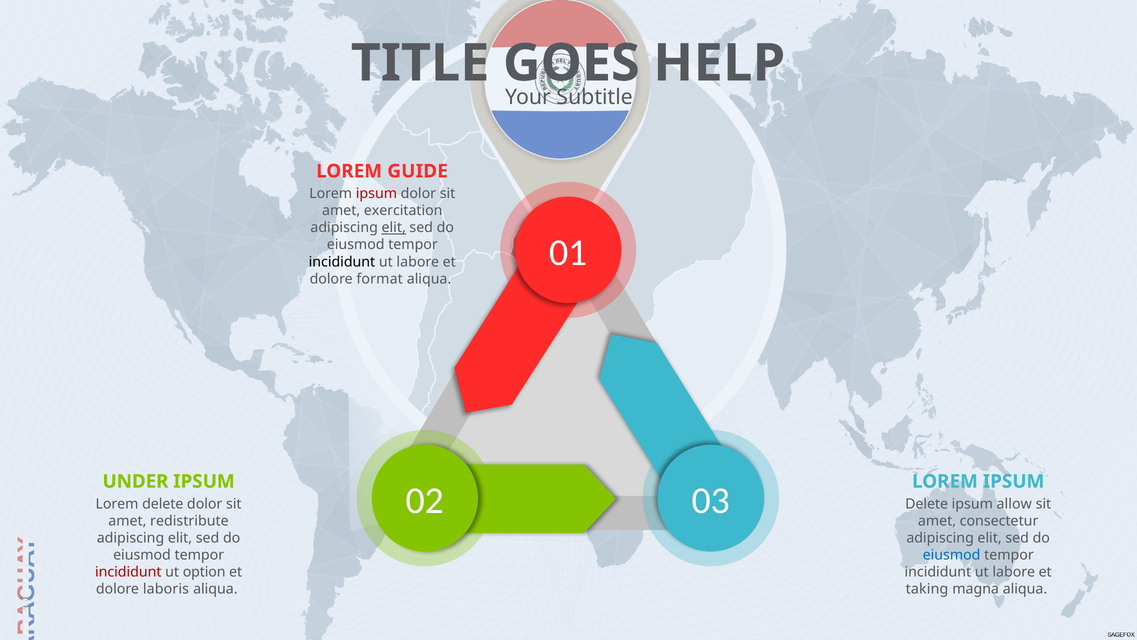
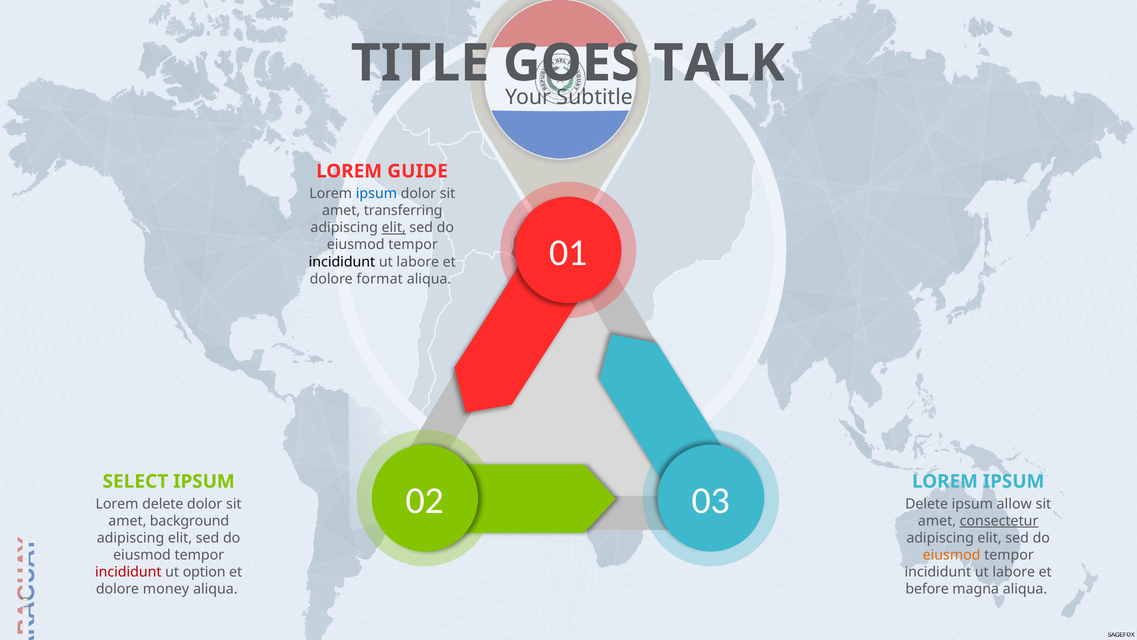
HELP: HELP -> TALK
ipsum at (376, 193) colour: red -> blue
exercitation: exercitation -> transferring
UNDER: UNDER -> SELECT
redistribute: redistribute -> background
consectetur underline: none -> present
eiusmod at (952, 555) colour: blue -> orange
laboris: laboris -> money
taking: taking -> before
